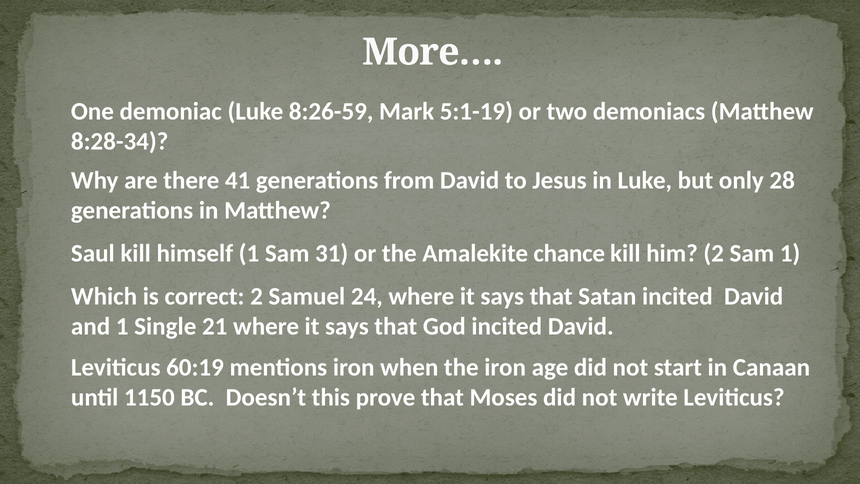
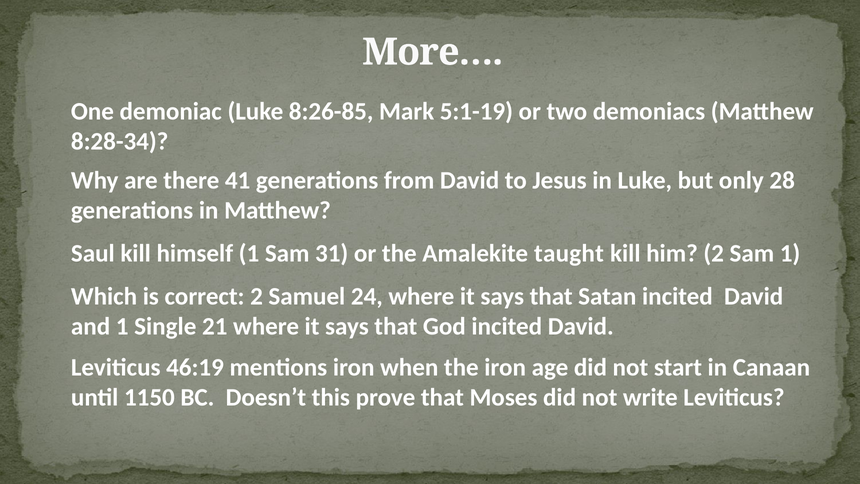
8:26-59: 8:26-59 -> 8:26-85
chance: chance -> taught
60:19: 60:19 -> 46:19
